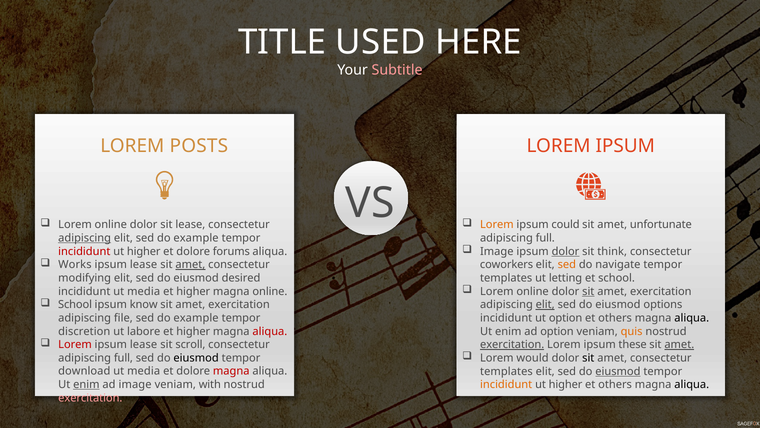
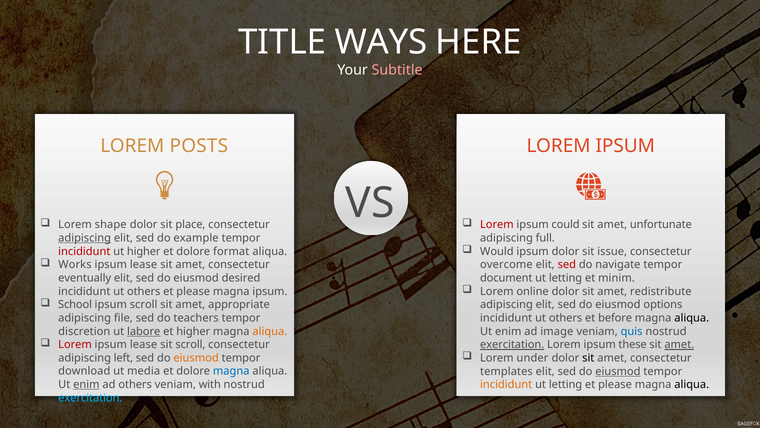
USED: USED -> WAYS
online at (111, 224): online -> shape
sit lease: lease -> place
Lorem at (497, 225) colour: orange -> red
Image at (497, 251): Image -> Would
dolor at (565, 251) underline: present -> none
think: think -> issue
forums: forums -> format
amet at (190, 264) underline: present -> none
coworkers: coworkers -> overcome
sed at (567, 264) colour: orange -> red
modifying: modifying -> eventually
templates at (506, 278): templates -> document
et school: school -> minim
sit at (588, 291) underline: present -> none
exercitation at (661, 291): exercitation -> redistribute
media at (144, 291): media -> others
higher at (193, 291): higher -> please
magna online: online -> ipsum
ipsum know: know -> scroll
exercitation at (239, 304): exercitation -> appropriate
elit at (545, 304) underline: present -> none
example at (196, 318): example -> teachers
option at (566, 318): option -> others
others at (615, 318): others -> before
labore underline: none -> present
aliqua at (270, 331) colour: red -> orange
ad option: option -> image
quis colour: orange -> blue
would: would -> under
full at (123, 358): full -> left
eiusmod at (196, 358) colour: black -> orange
magna at (231, 371) colour: red -> blue
ad image: image -> others
higher at (566, 384): higher -> letting
others at (615, 384): others -> please
exercitation at (90, 397) colour: pink -> light blue
